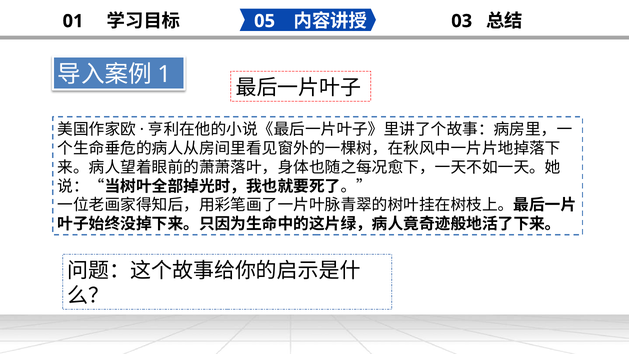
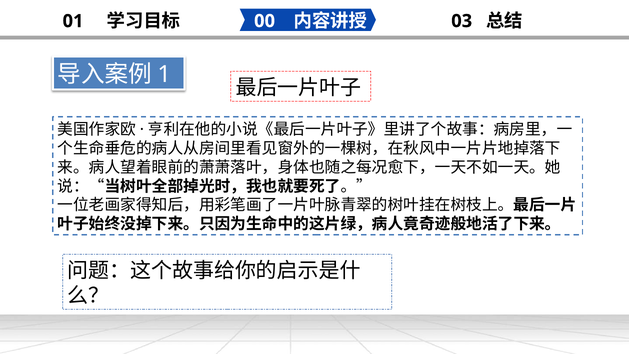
05: 05 -> 00
